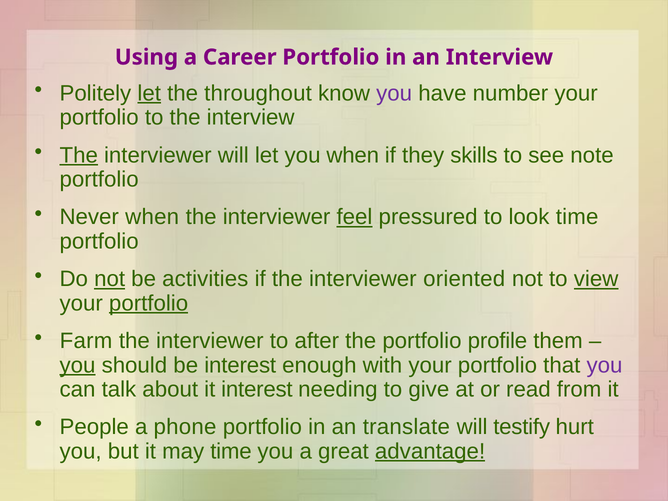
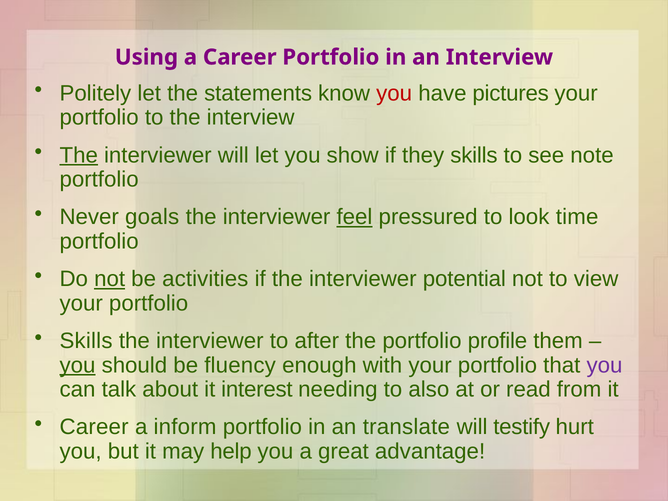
let at (149, 93) underline: present -> none
throughout: throughout -> statements
you at (394, 93) colour: purple -> red
number: number -> pictures
you when: when -> show
Never when: when -> goals
oriented: oriented -> potential
view underline: present -> none
portfolio at (149, 303) underline: present -> none
Farm at (86, 341): Farm -> Skills
be interest: interest -> fluency
give: give -> also
People at (94, 427): People -> Career
phone: phone -> inform
may time: time -> help
advantage underline: present -> none
